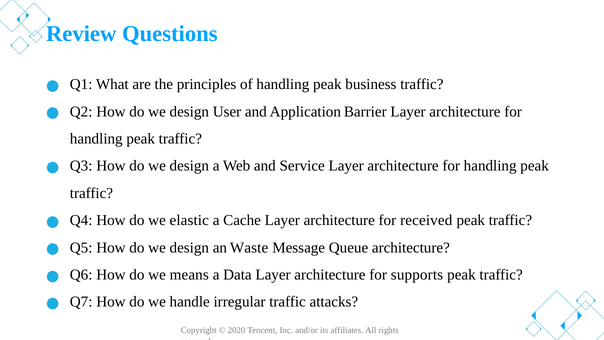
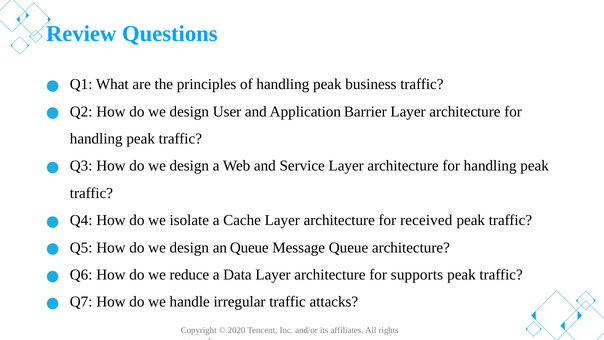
elastic: elastic -> isolate
an Waste: Waste -> Queue
means: means -> reduce
